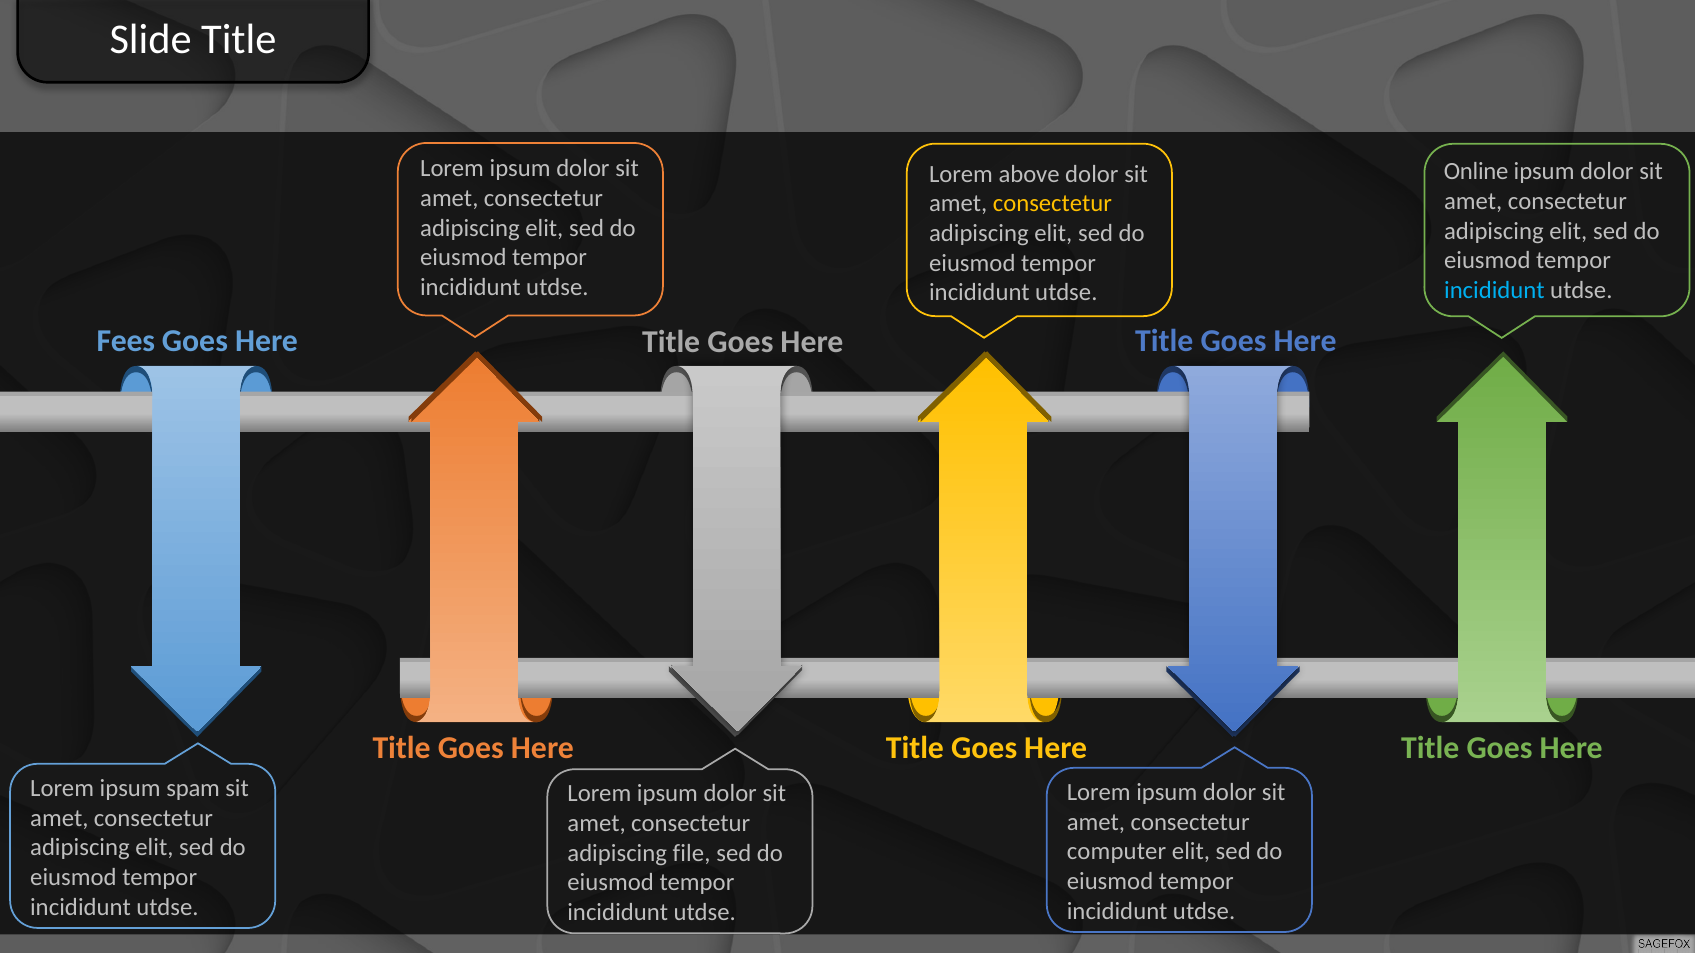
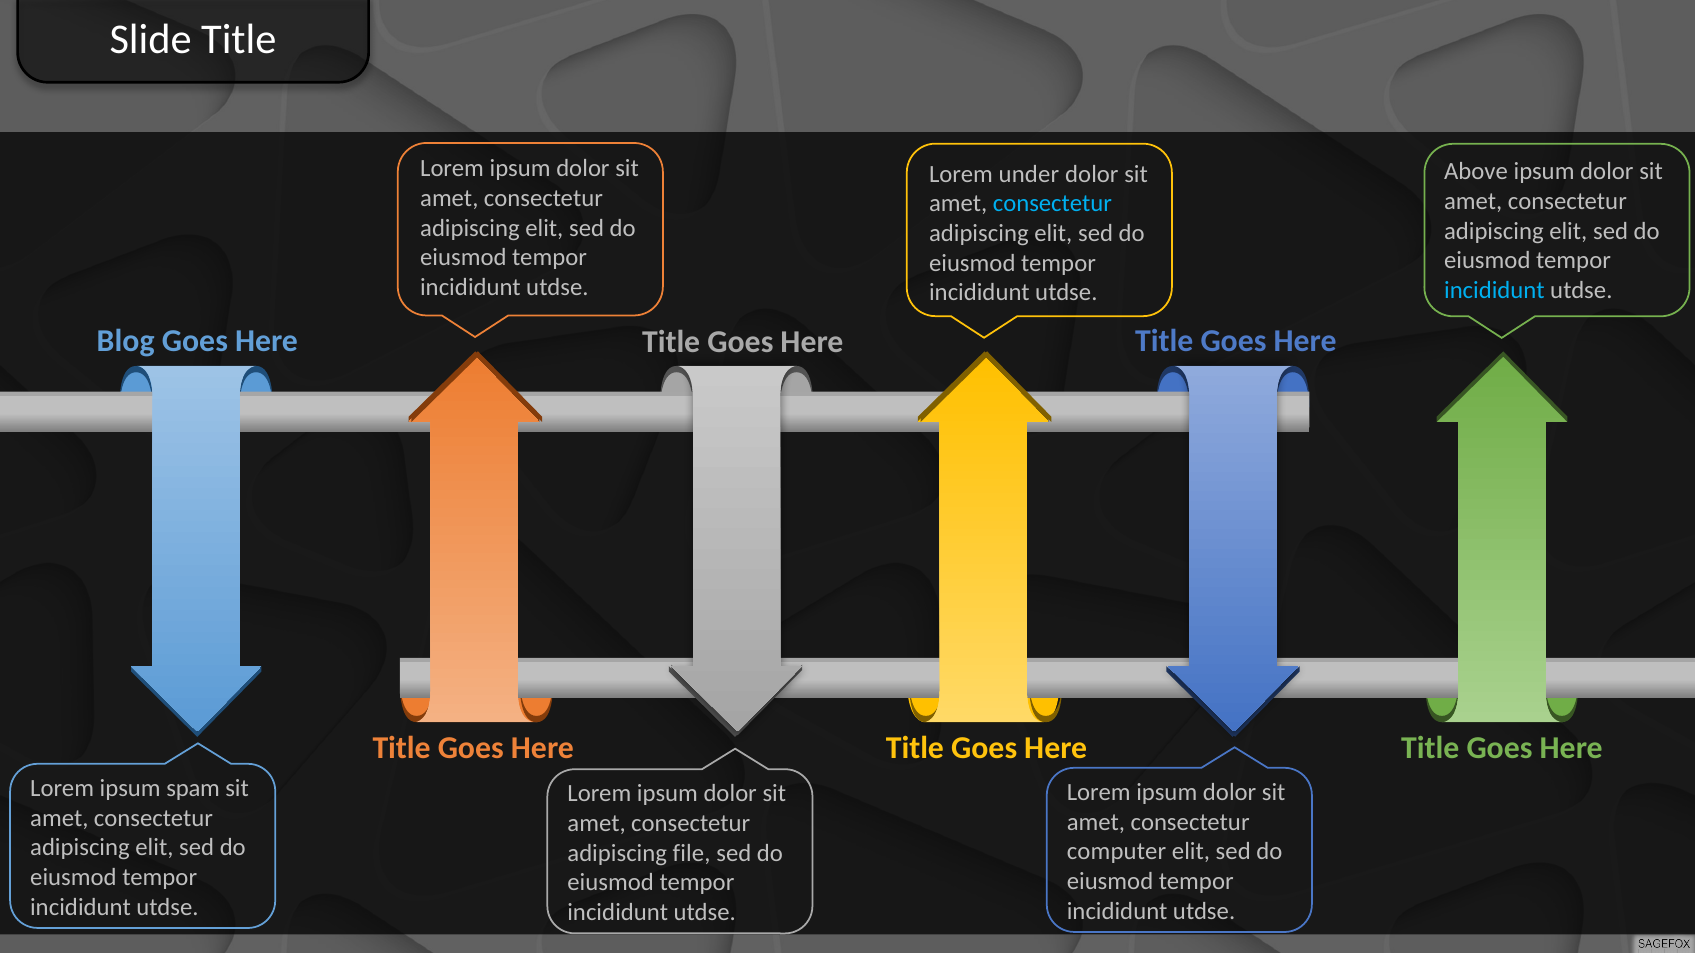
Online: Online -> Above
above: above -> under
consectetur at (1052, 204) colour: yellow -> light blue
Fees: Fees -> Blog
